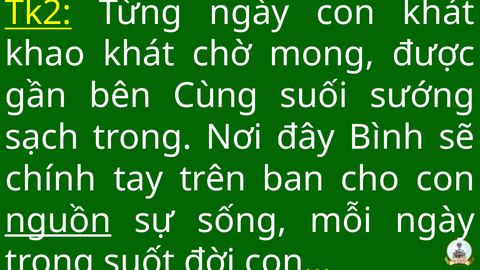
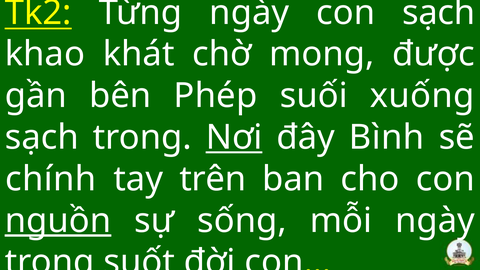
con khát: khát -> sạch
Cùng: Cùng -> Phép
sướng: sướng -> xuống
Nơi underline: none -> present
